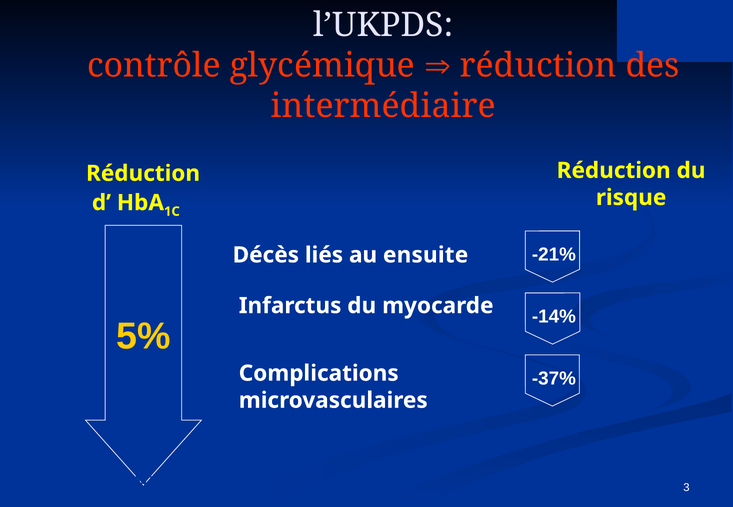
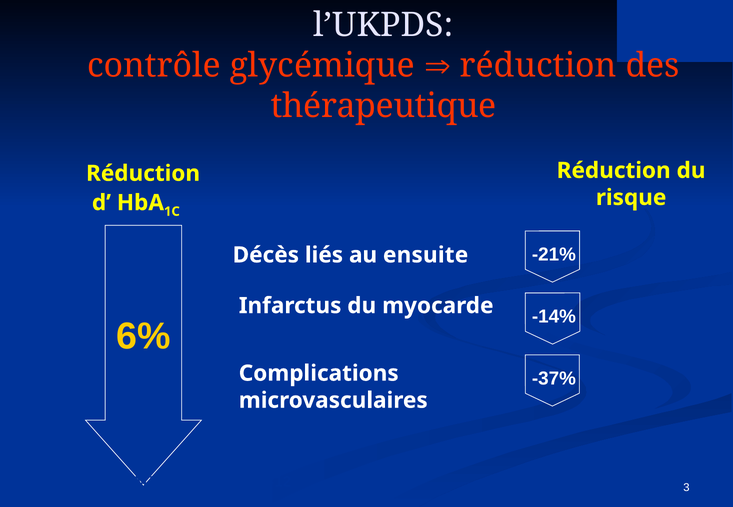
intermédiaire: intermédiaire -> thérapeutique
5%: 5% -> 6%
